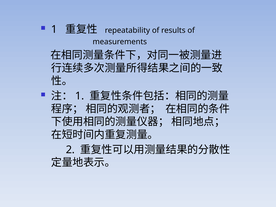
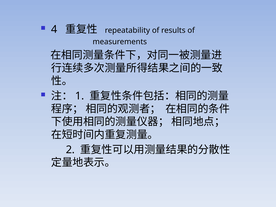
1 at (54, 29): 1 -> 4
